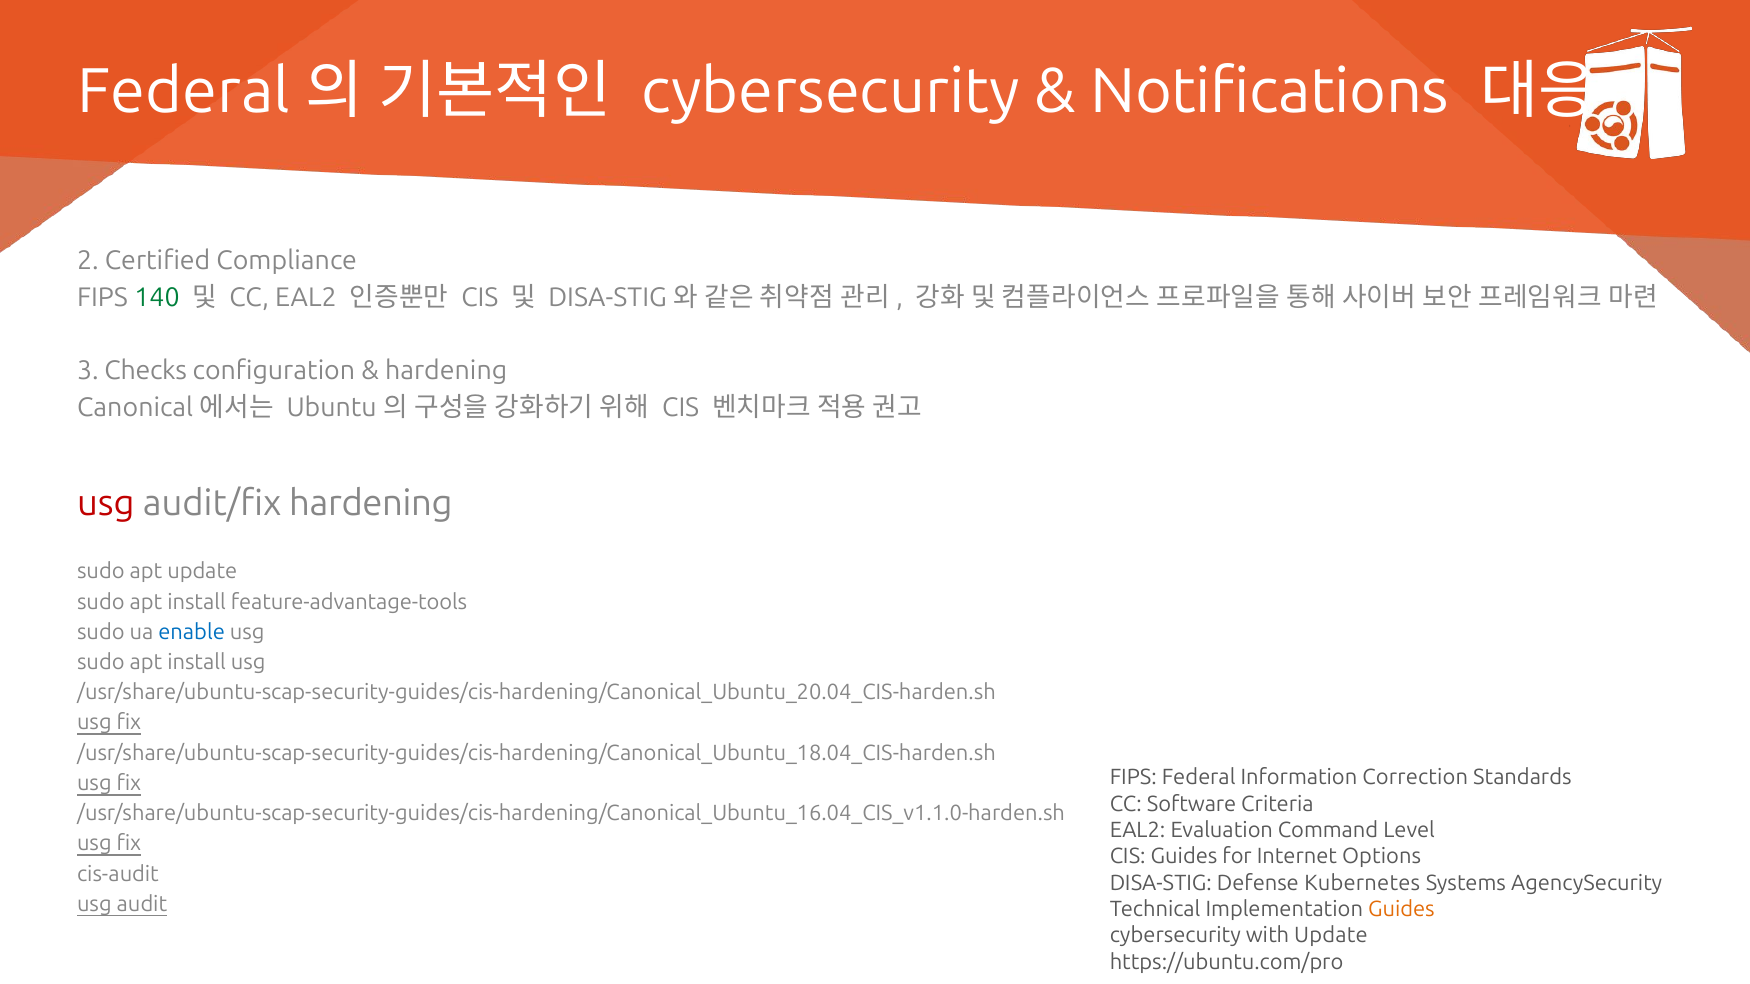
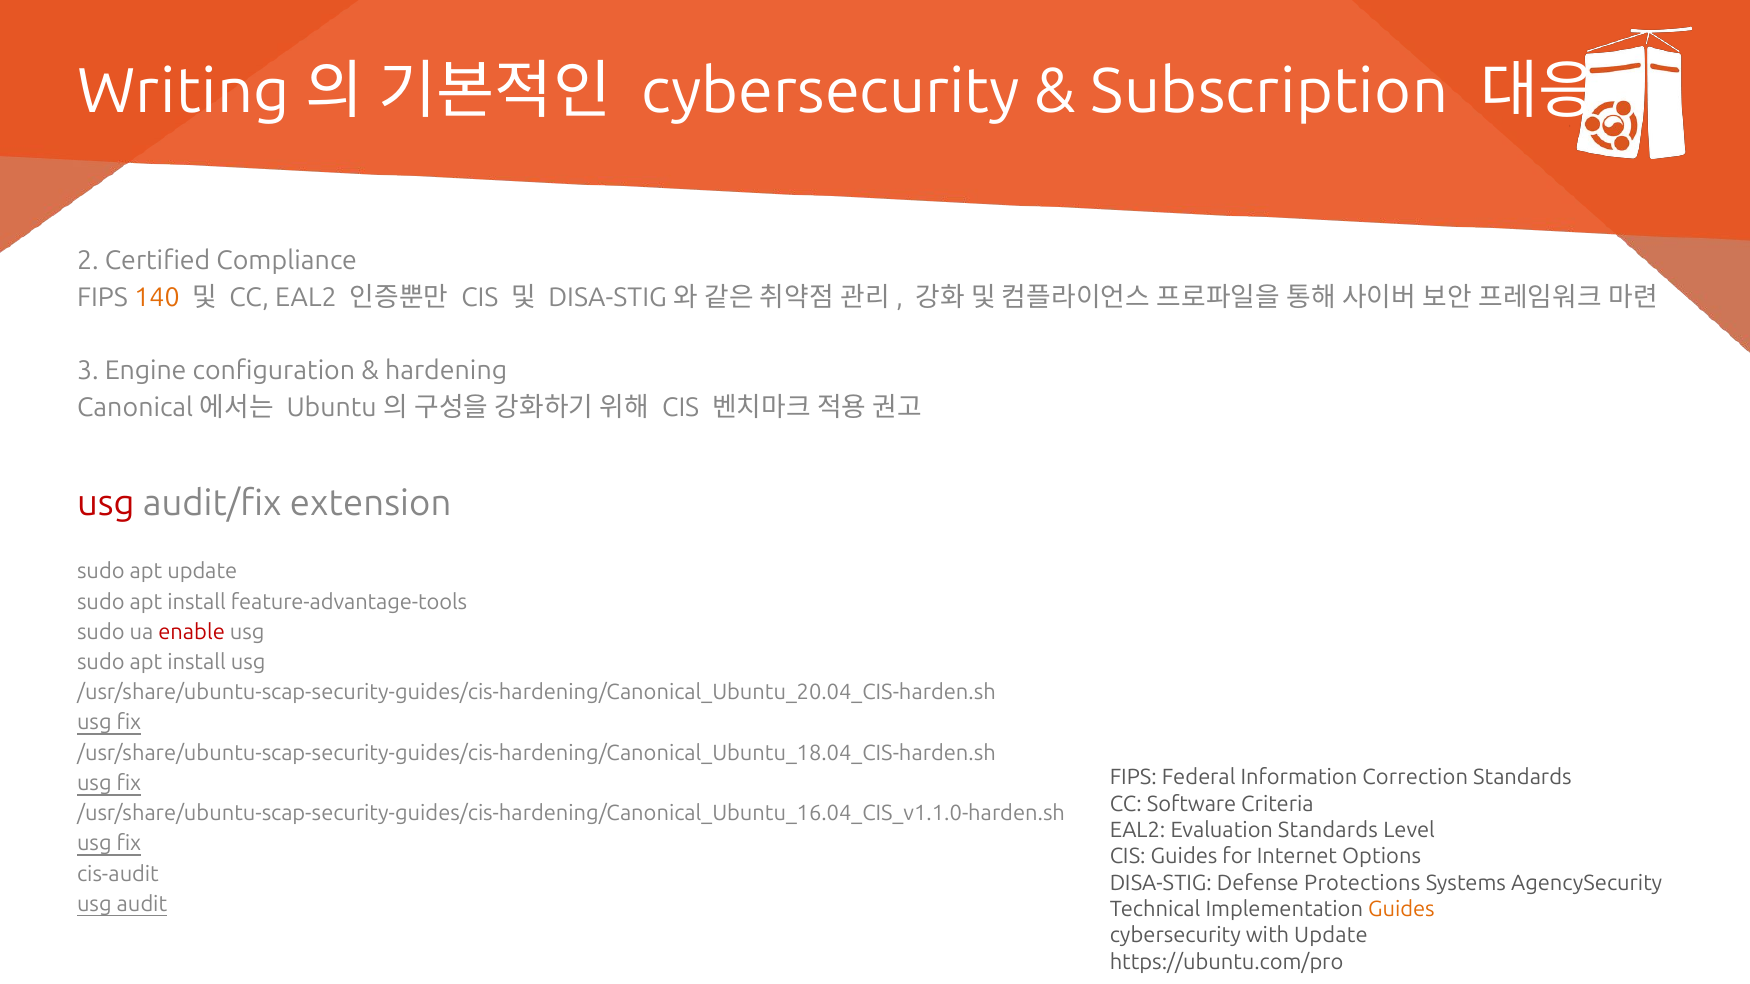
Federal at (184, 91): Federal -> Writing
Notifications: Notifications -> Subscription
140 colour: green -> orange
Checks: Checks -> Engine
audit/fix hardening: hardening -> extension
enable colour: blue -> red
Evaluation Command: Command -> Standards
Kubernetes: Kubernetes -> Protections
